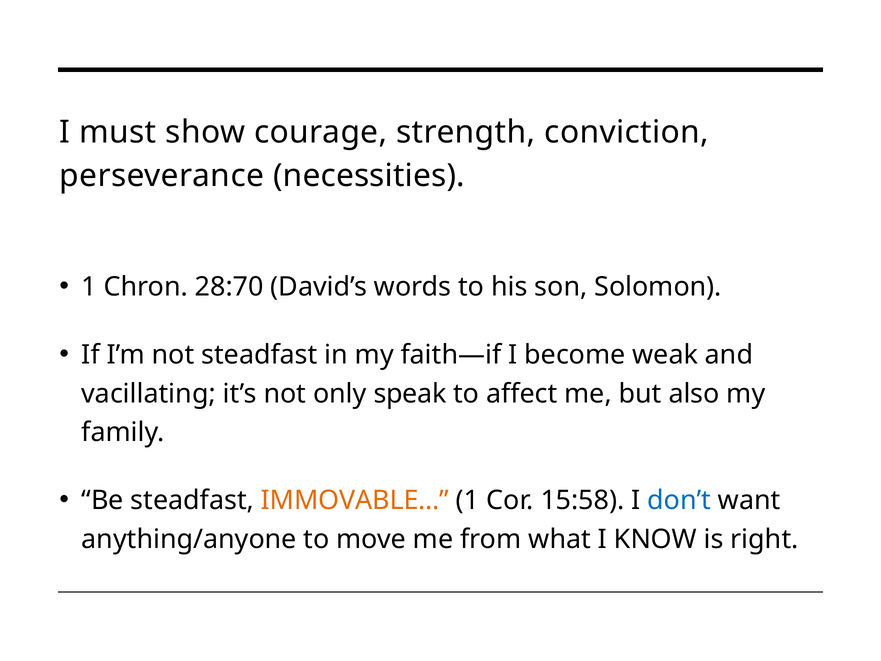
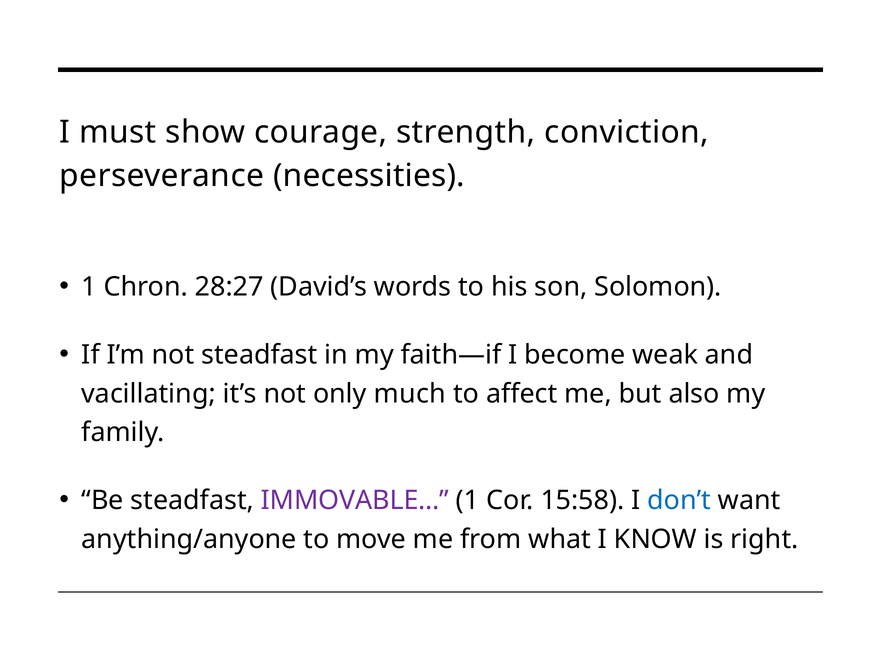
28:70: 28:70 -> 28:27
speak: speak -> much
IMMOVABLE… colour: orange -> purple
